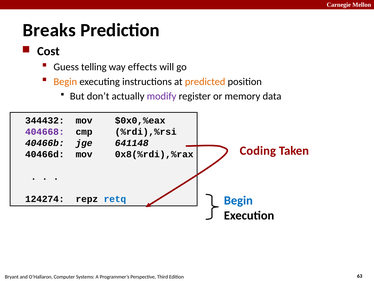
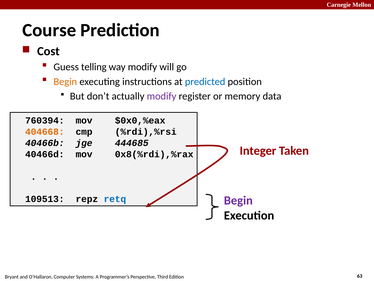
Breaks: Breaks -> Course
way effects: effects -> modify
predicted colour: orange -> blue
344432: 344432 -> 760394
404668 colour: purple -> orange
641148: 641148 -> 444685
Coding: Coding -> Integer
Begin at (238, 200) colour: blue -> purple
124274: 124274 -> 109513
